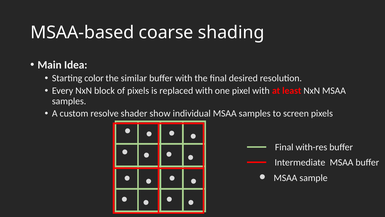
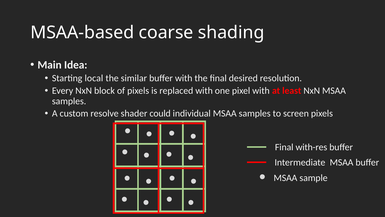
color: color -> local
show: show -> could
